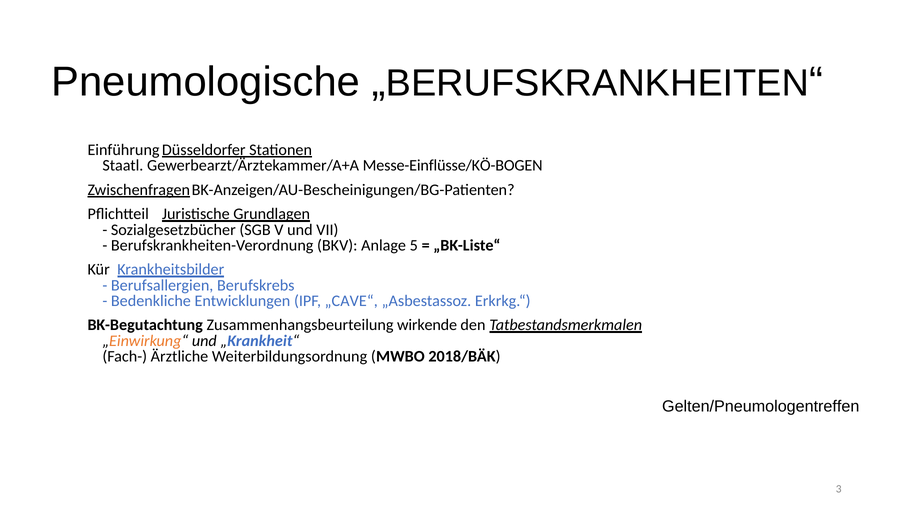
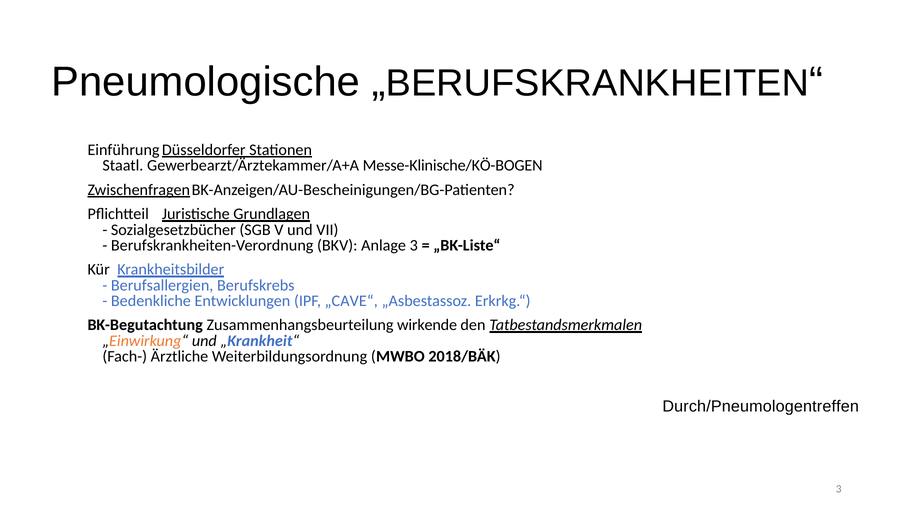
Messe-Einflüsse/KÖ-BOGEN: Messe-Einflüsse/KÖ-BOGEN -> Messe-Klinische/KÖ-BOGEN
Anlage 5: 5 -> 3
Gelten/Pneumologentreffen: Gelten/Pneumologentreffen -> Durch/Pneumologentreffen
